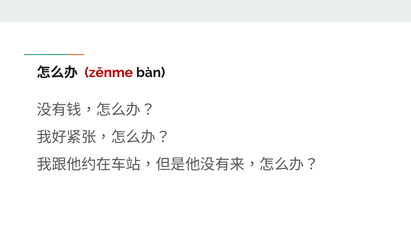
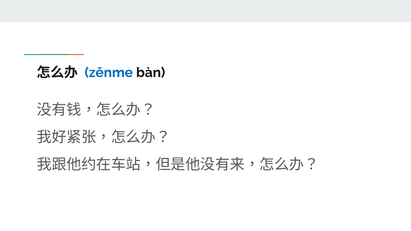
zěnme colour: red -> blue
